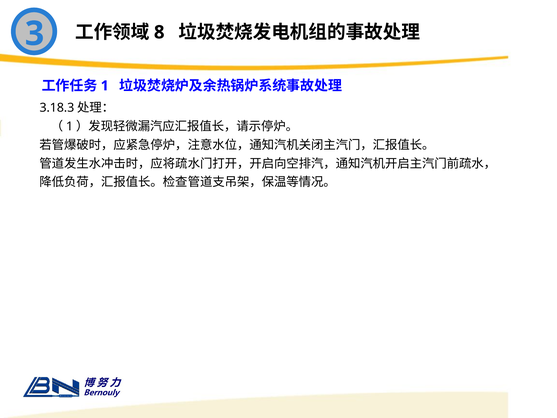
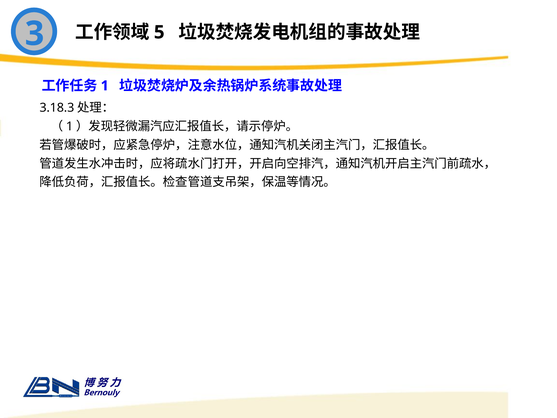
8: 8 -> 5
